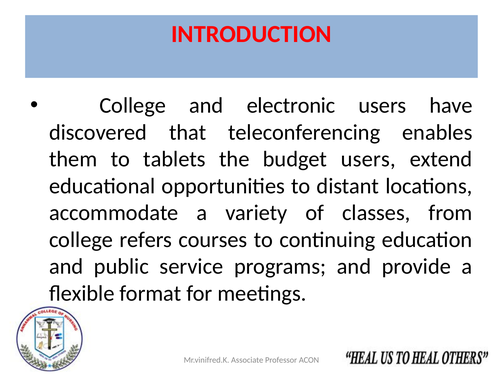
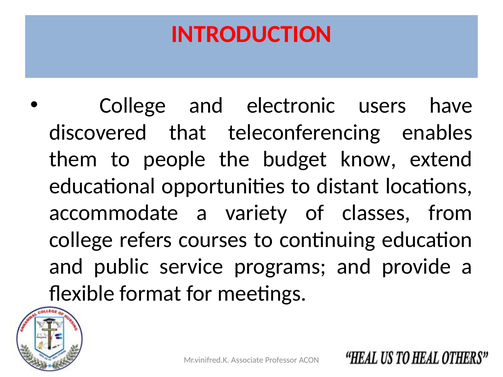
tablets: tablets -> people
budget users: users -> know
